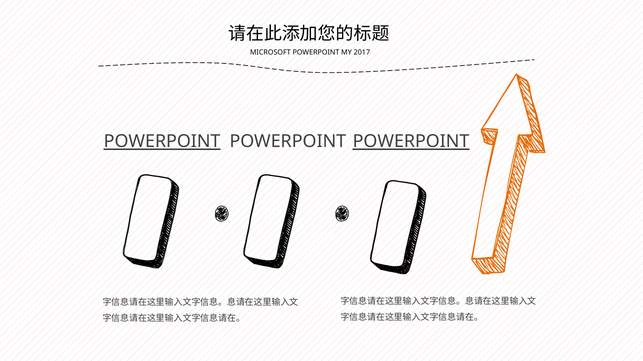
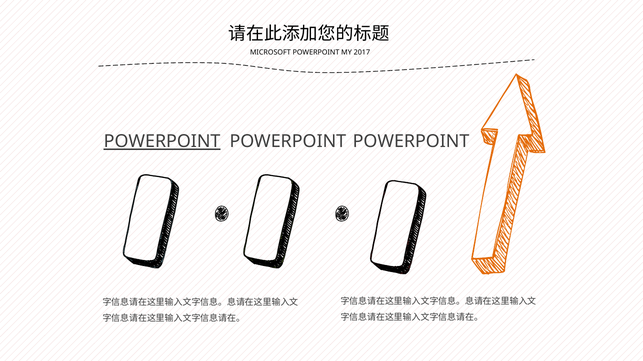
POWERPOINT at (411, 142) underline: present -> none
